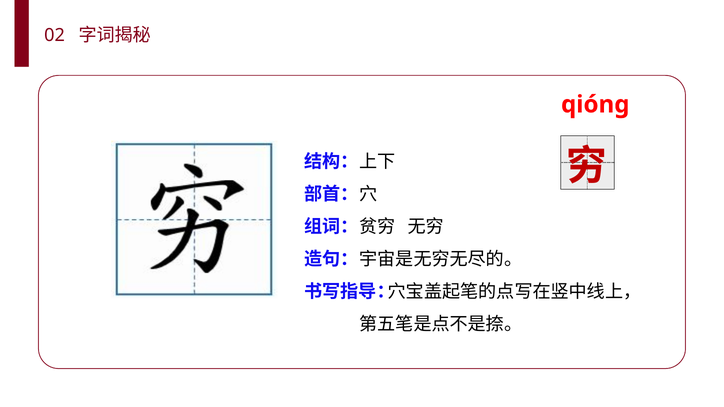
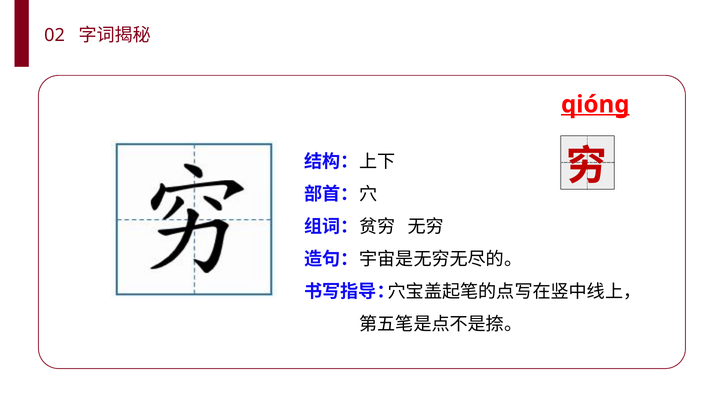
qióng underline: none -> present
